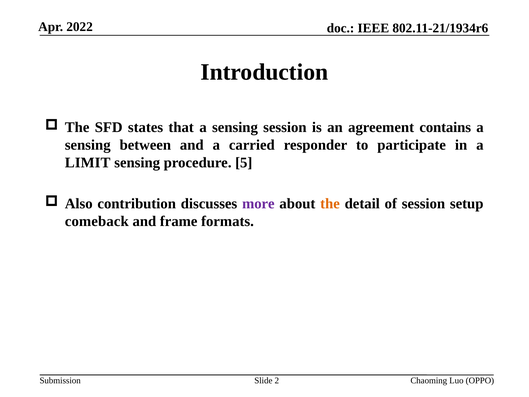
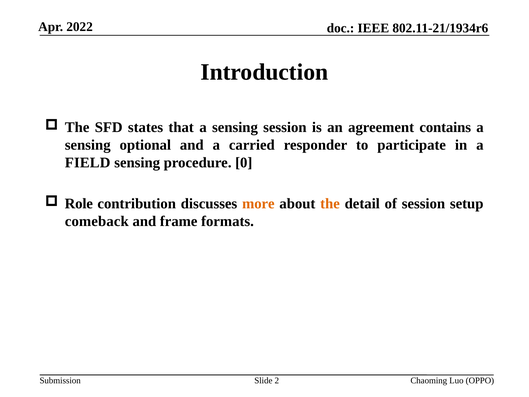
between: between -> optional
LIMIT: LIMIT -> FIELD
5: 5 -> 0
Also: Also -> Role
more colour: purple -> orange
